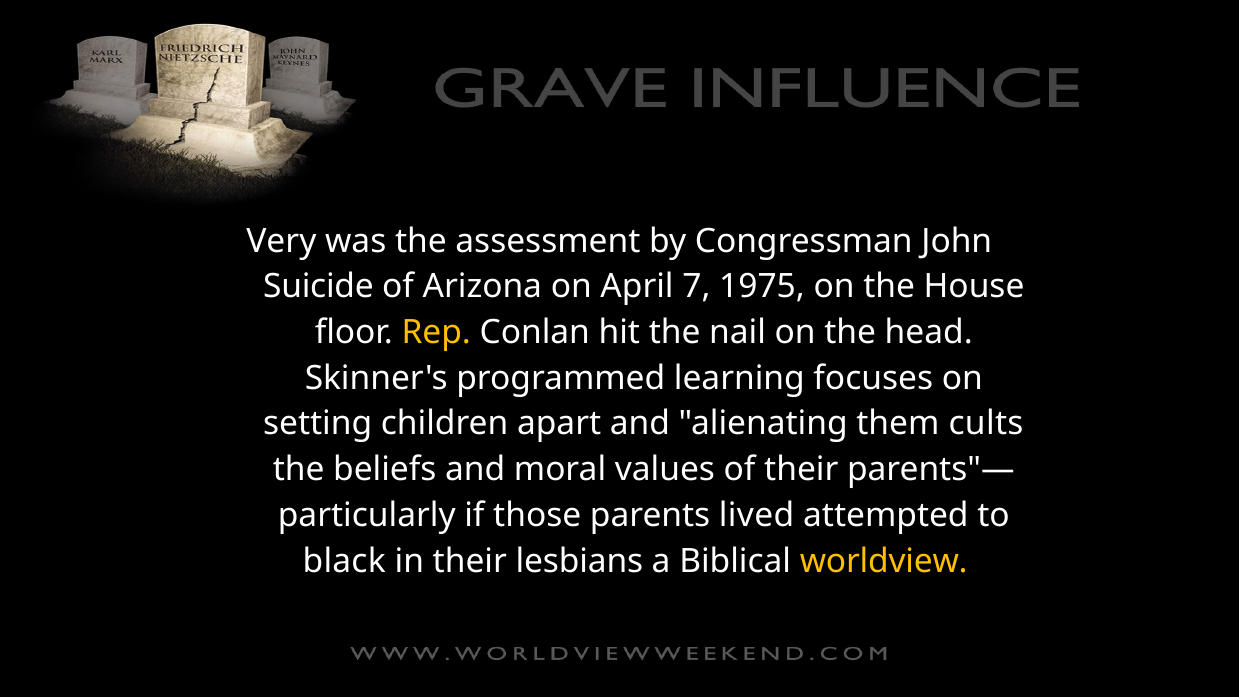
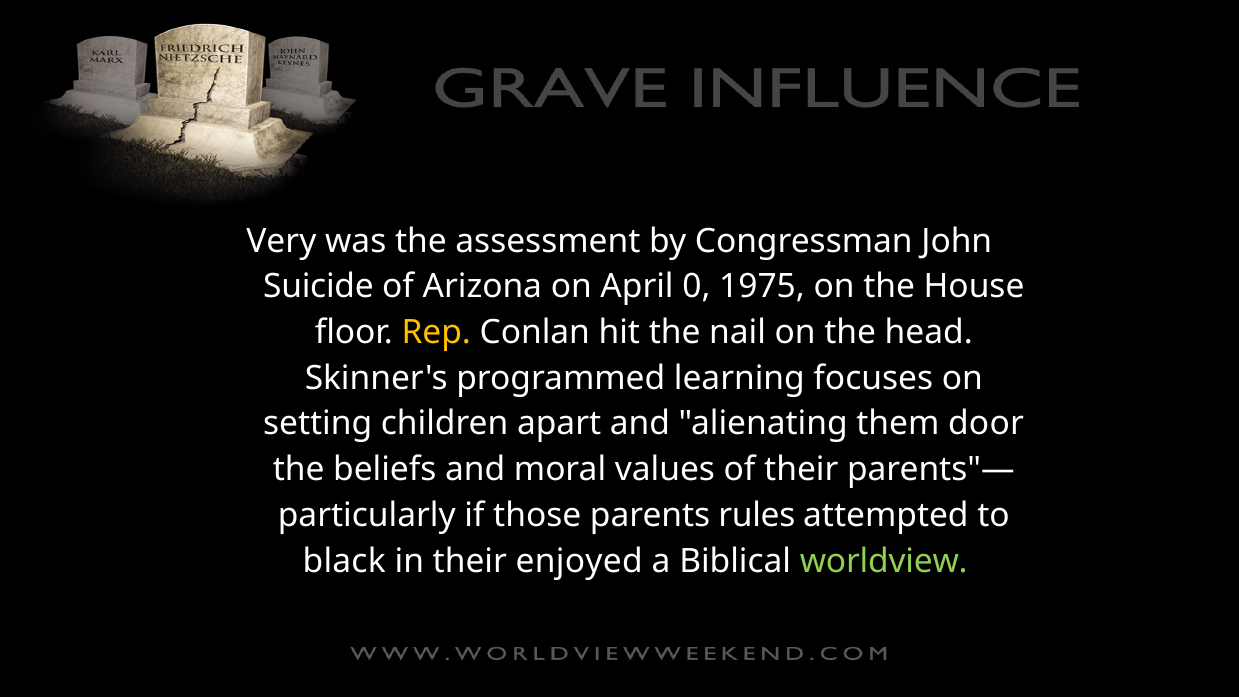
7: 7 -> 0
cults: cults -> door
lived: lived -> rules
lesbians: lesbians -> enjoyed
worldview colour: yellow -> light green
